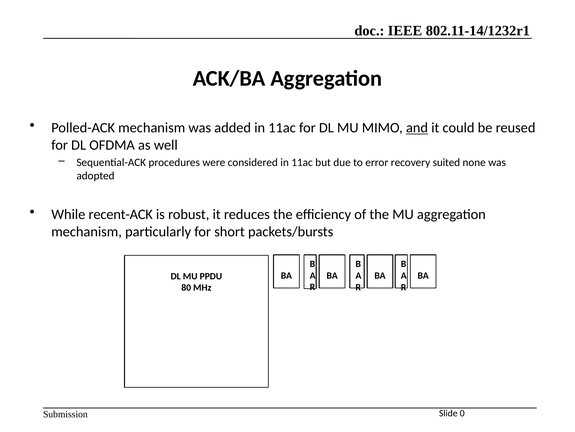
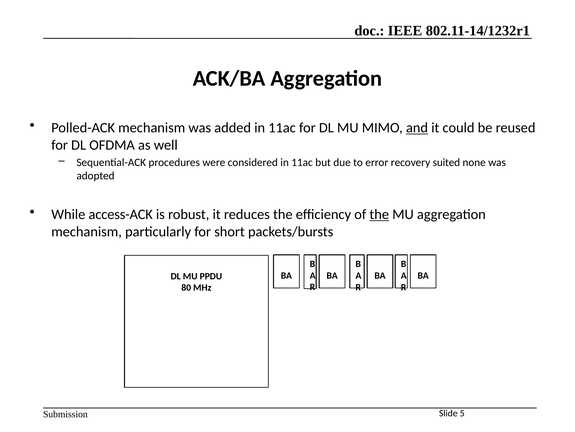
recent-ACK: recent-ACK -> access-ACK
the at (379, 214) underline: none -> present
0: 0 -> 5
